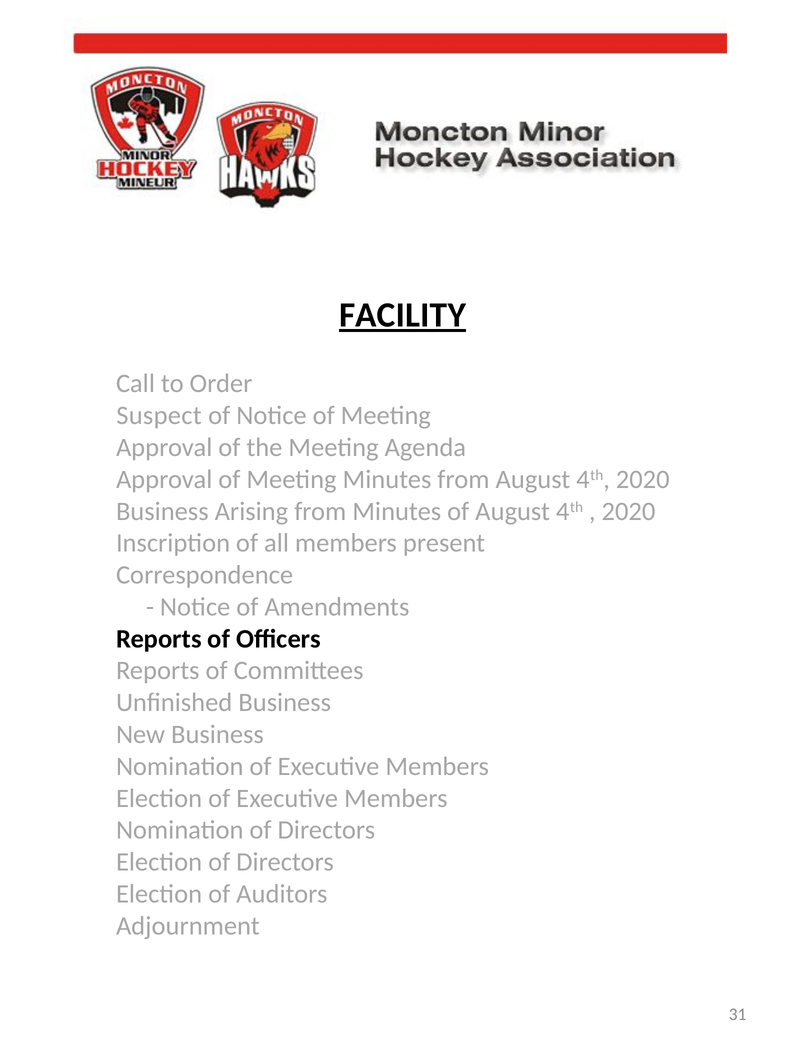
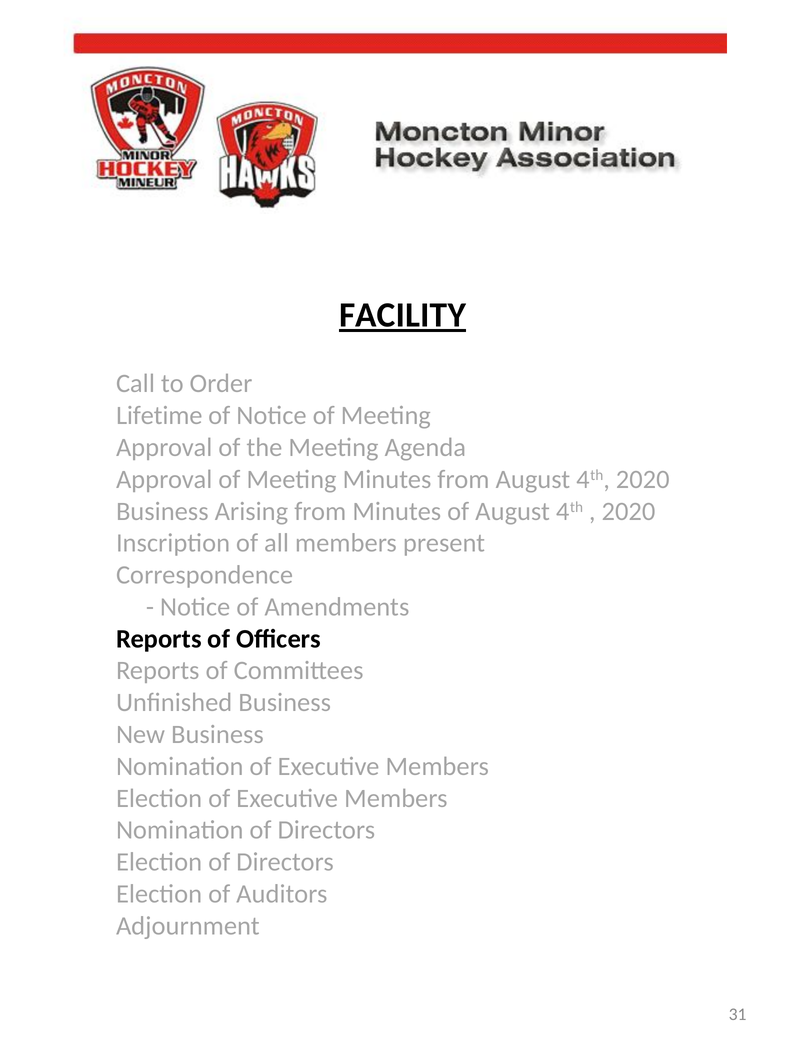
Suspect: Suspect -> Lifetime
